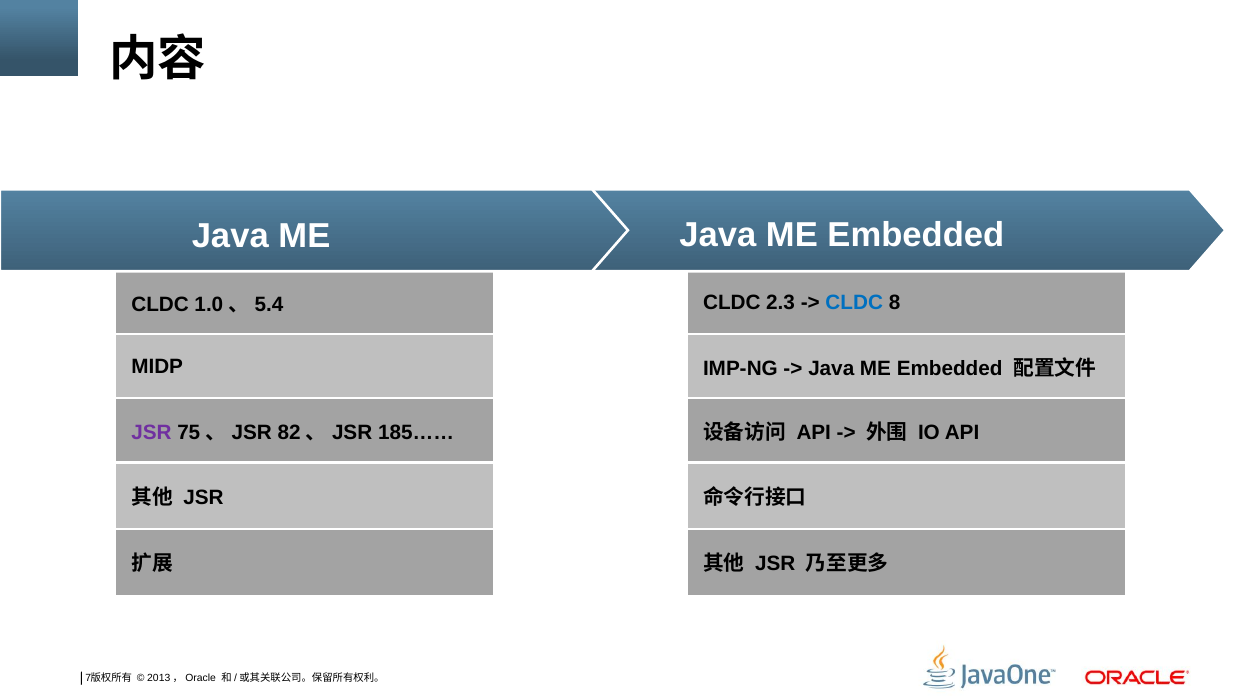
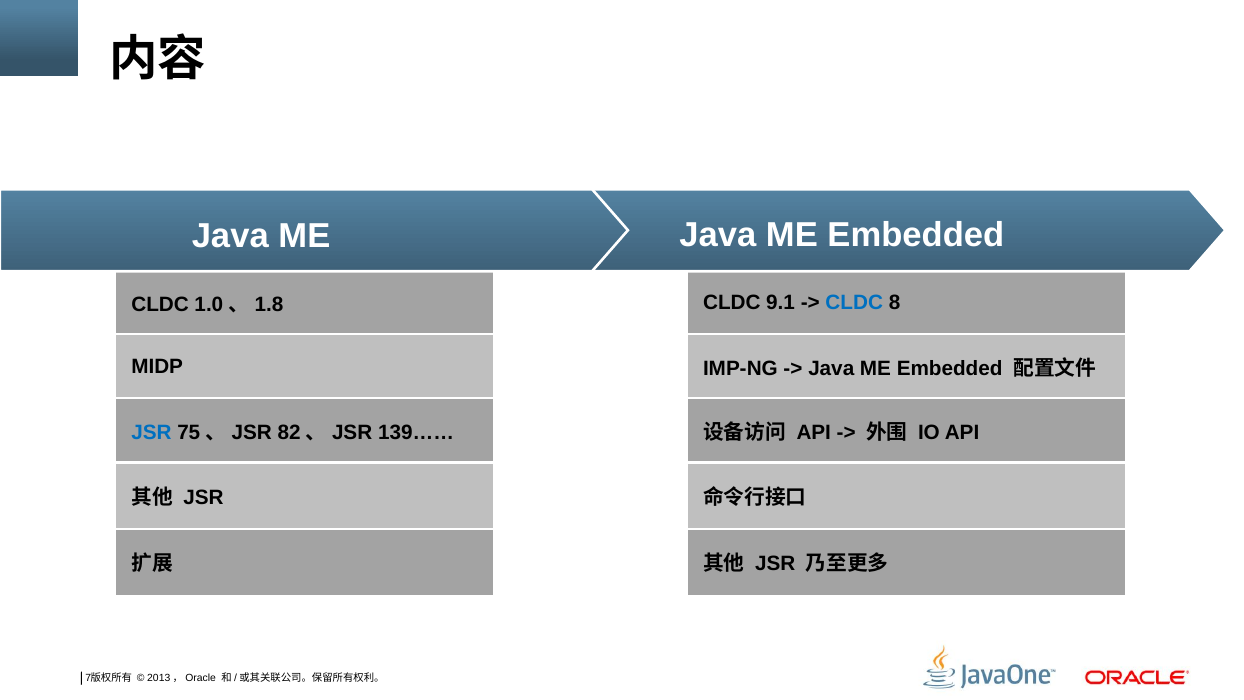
2.3: 2.3 -> 9.1
5.4: 5.4 -> 1.8
JSR at (151, 432) colour: purple -> blue
185……: 185…… -> 139……
